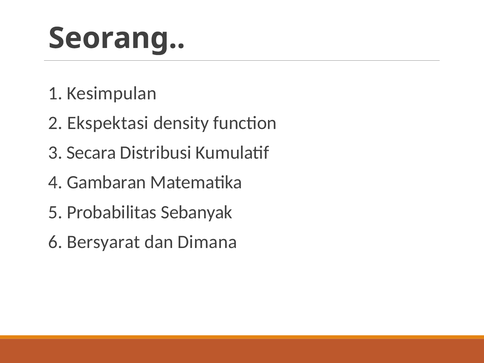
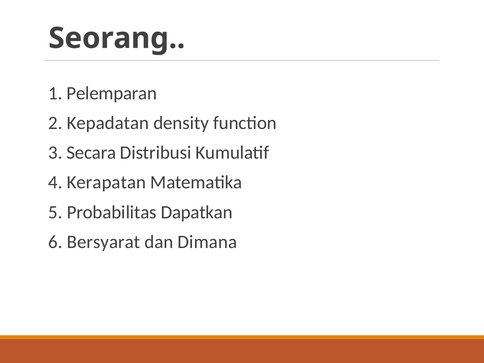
Kesimpulan: Kesimpulan -> Pelemparan
Ekspektasi: Ekspektasi -> Kepadatan
Gambaran: Gambaran -> Kerapatan
Sebanyak: Sebanyak -> Dapatkan
